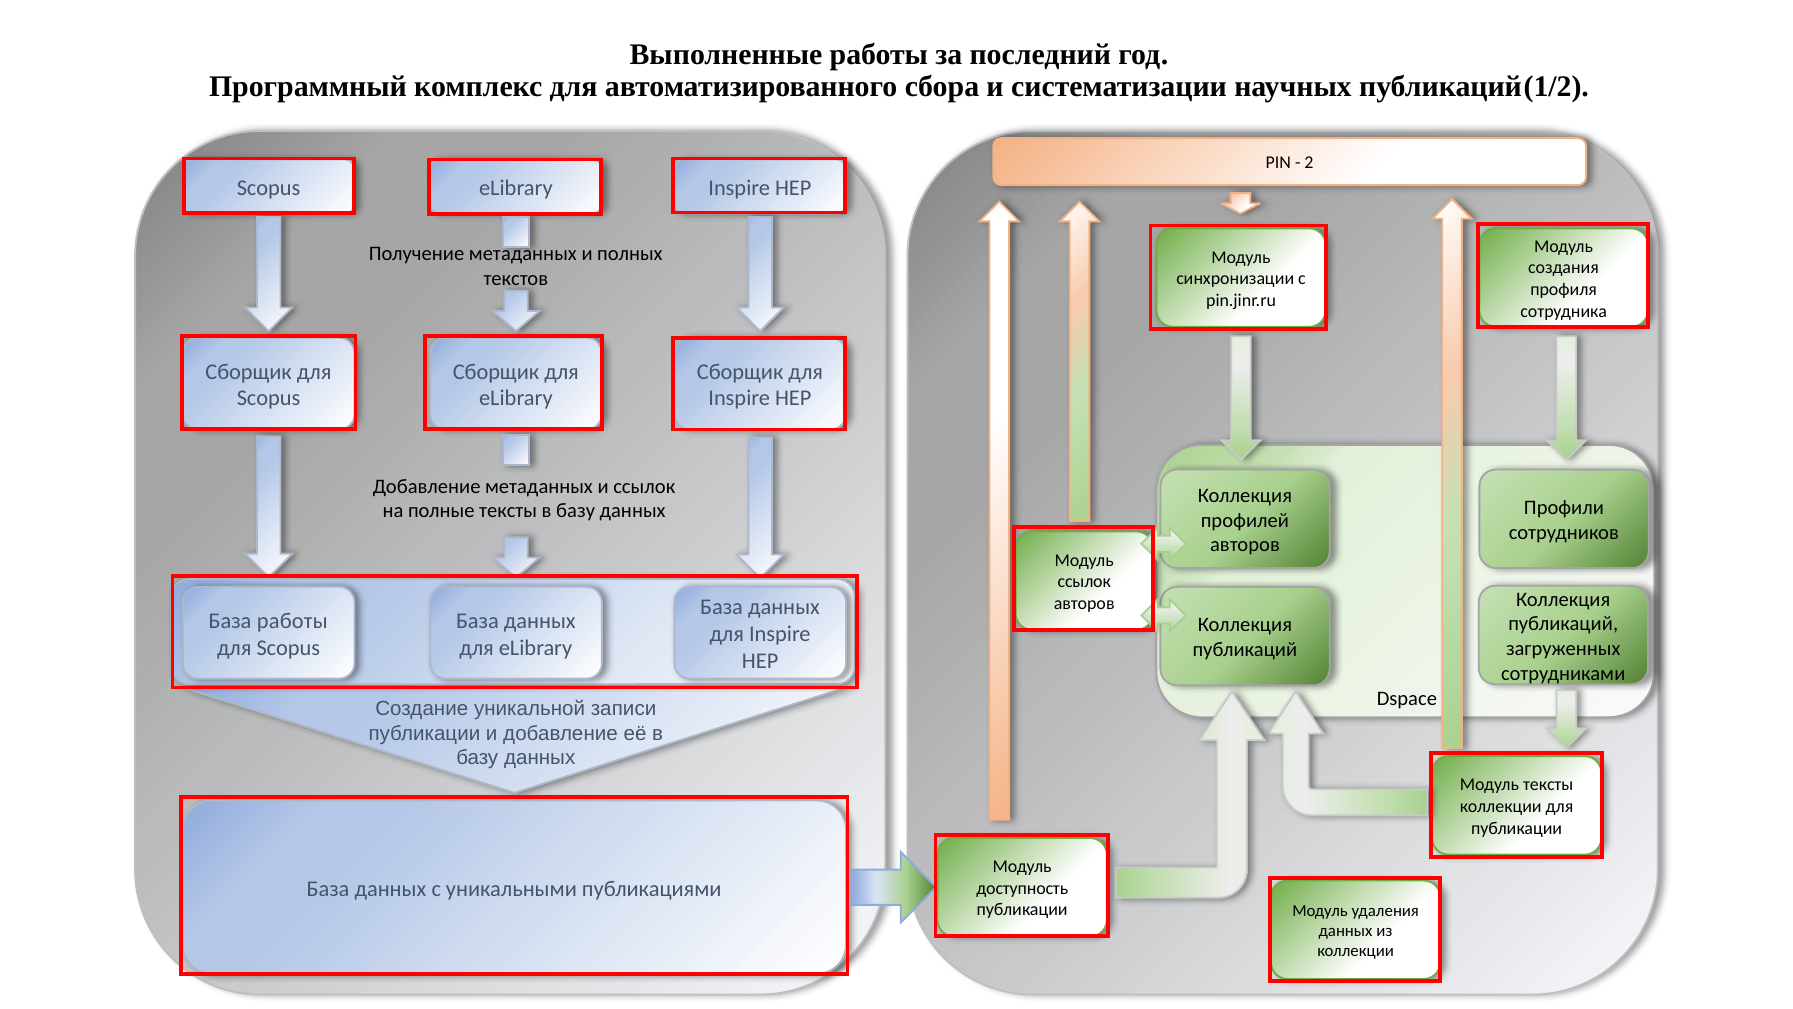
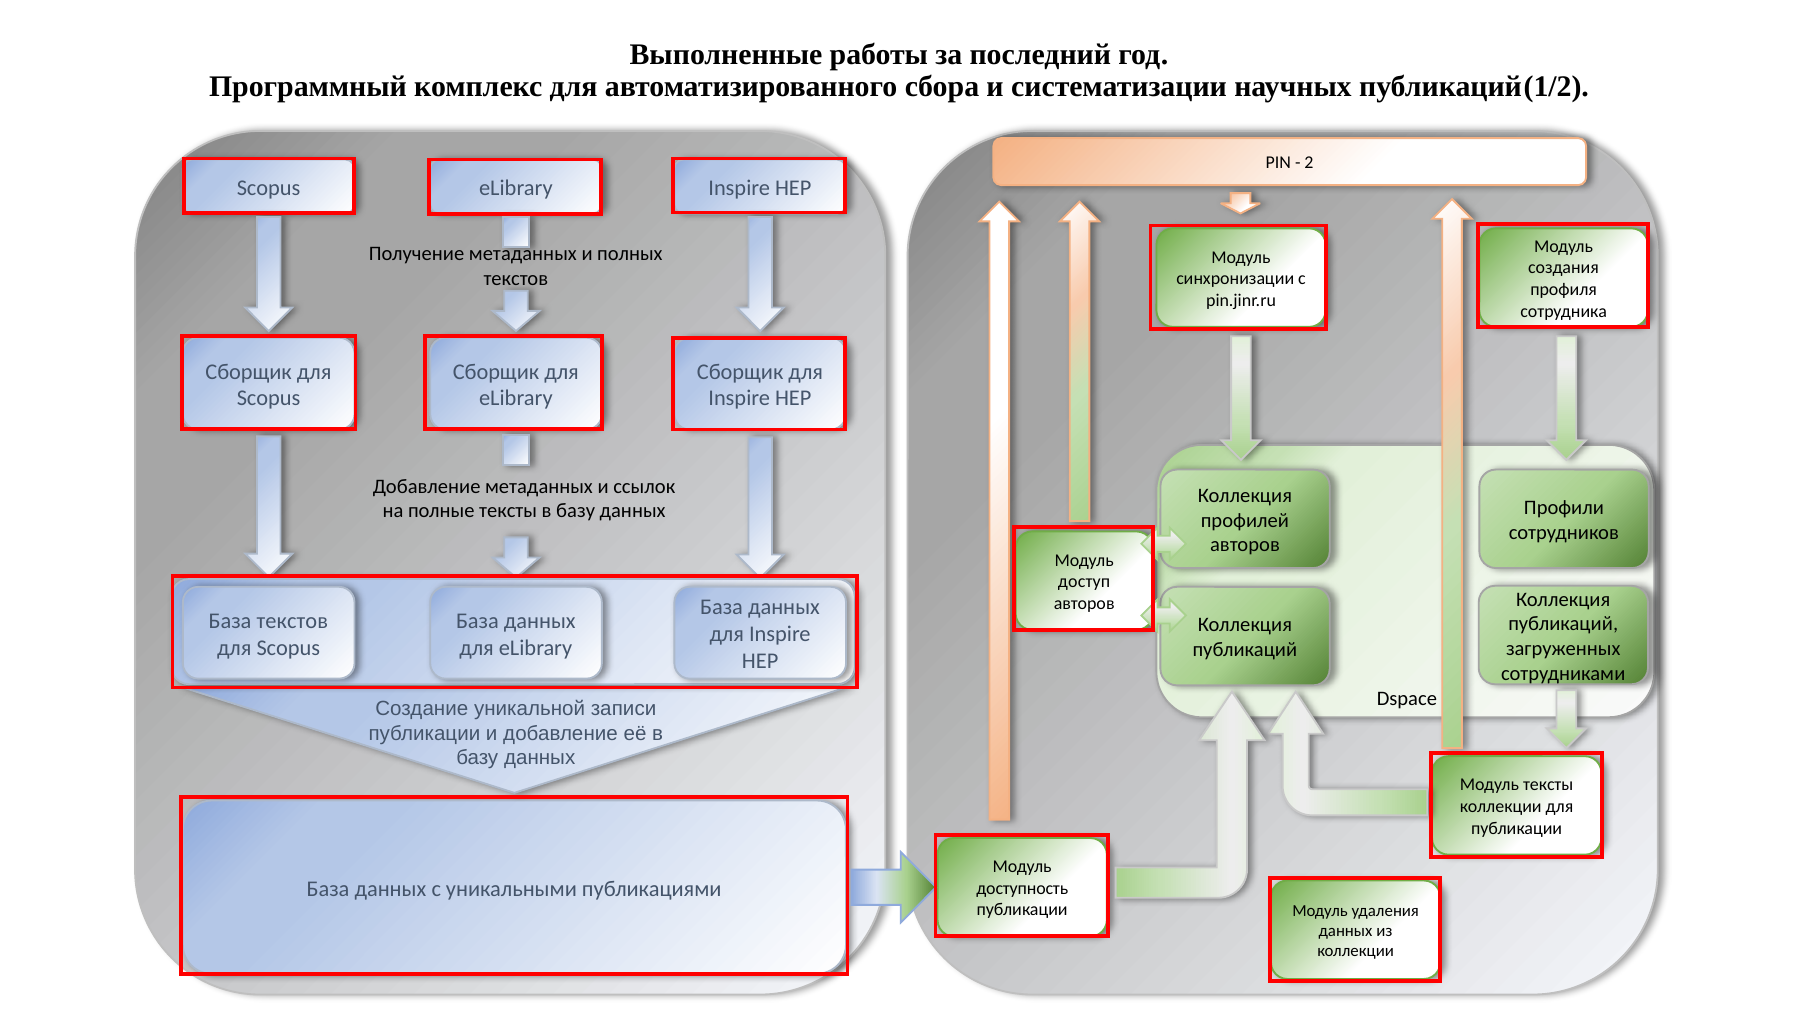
ссылок at (1084, 582): ссылок -> доступ
База работы: работы -> текстов
